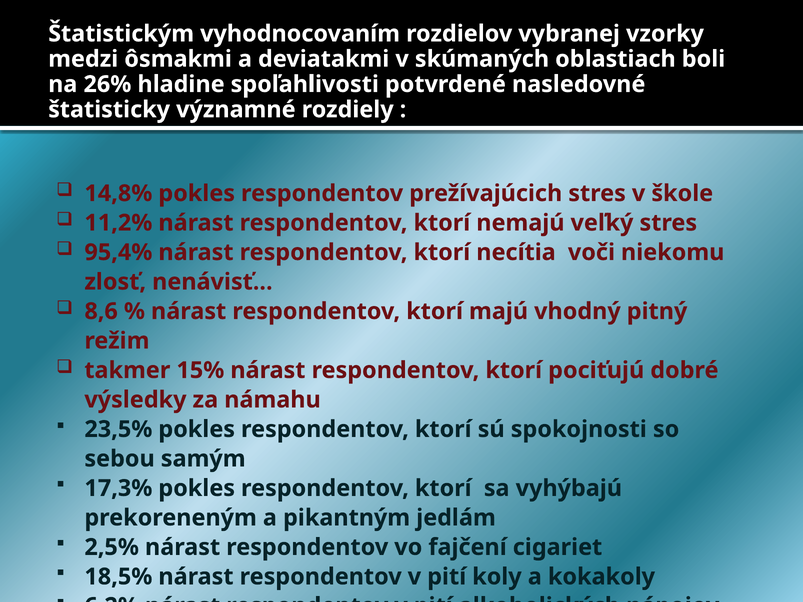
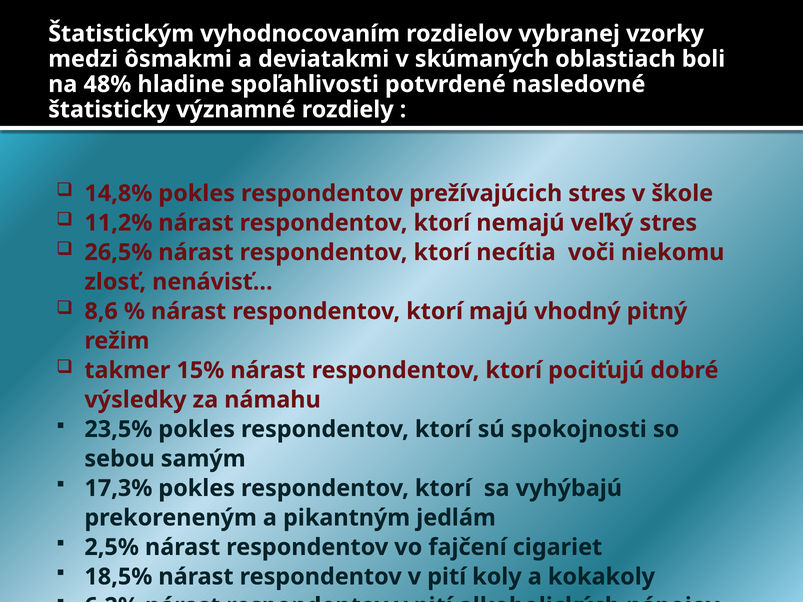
26%: 26% -> 48%
95,4%: 95,4% -> 26,5%
